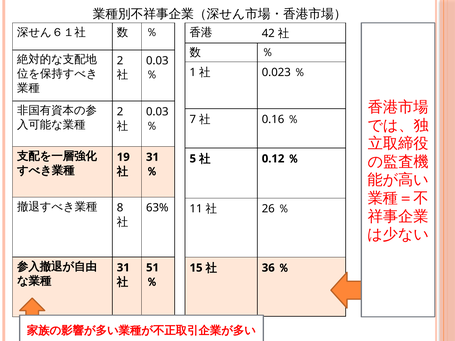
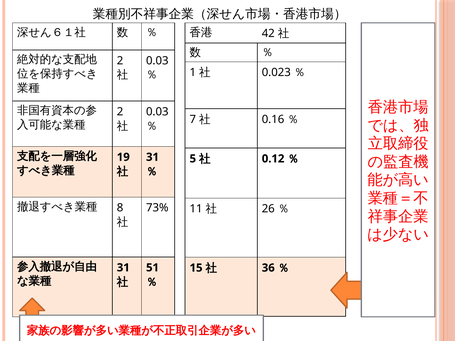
63%: 63% -> 73%
